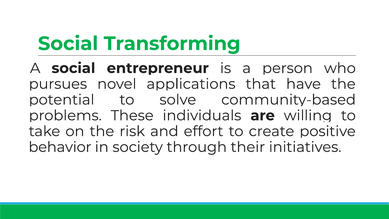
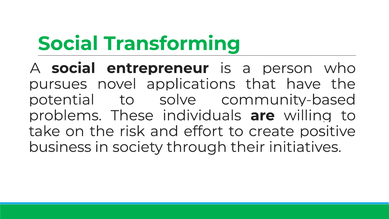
behavior: behavior -> business
